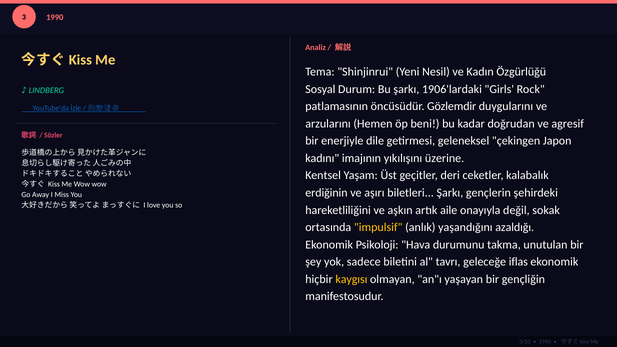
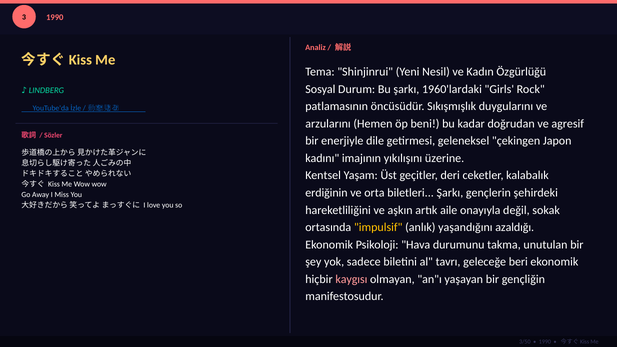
1906'lardaki: 1906'lardaki -> 1960'lardaki
Gözlemdir: Gözlemdir -> Sıkışmışlık
aşırı: aşırı -> orta
iflas: iflas -> beri
kaygısı colour: yellow -> pink
